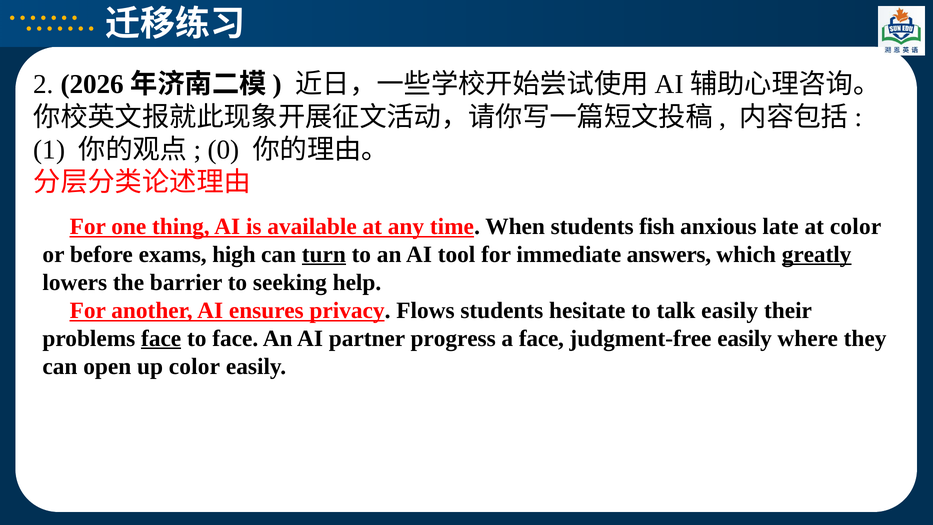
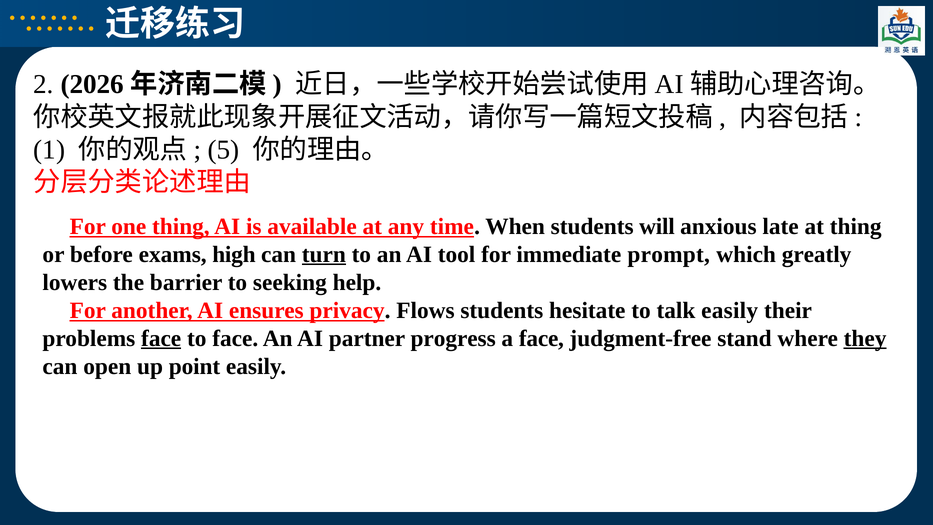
0: 0 -> 5
fish: fish -> will
at color: color -> thing
answers: answers -> prompt
greatly underline: present -> none
judgment‑free easily: easily -> stand
they underline: none -> present
up color: color -> point
